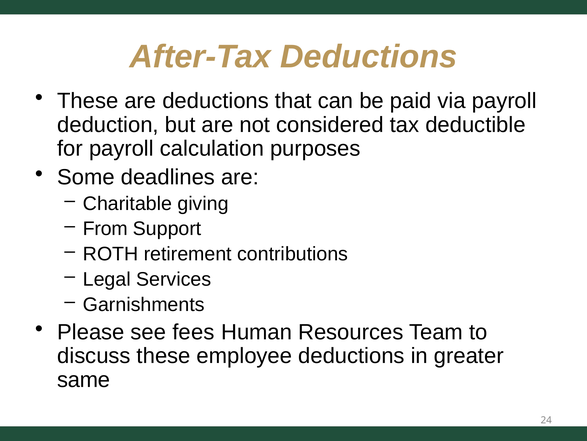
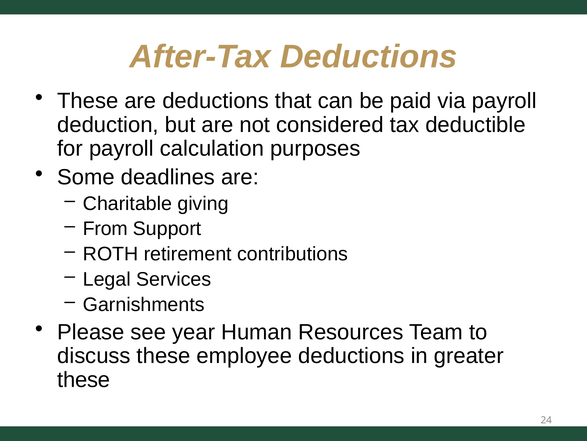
fees: fees -> year
same at (84, 379): same -> these
